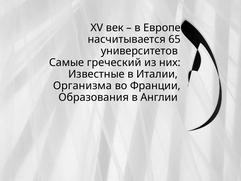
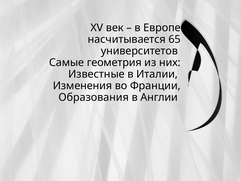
греческий: греческий -> геометрия
Организма: Организма -> Изменения
